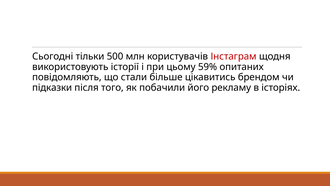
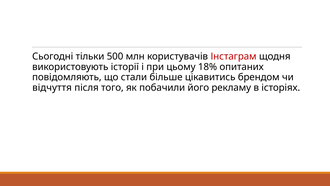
59%: 59% -> 18%
підказки: підказки -> відчуття
